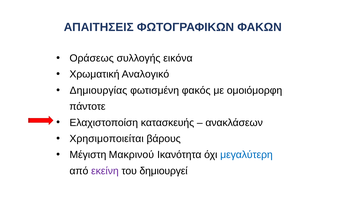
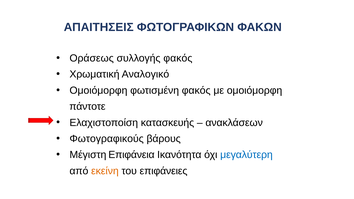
συλλογής εικόνα: εικόνα -> φακός
Δημιουργίας at (98, 90): Δημιουργίας -> Ομοιόμορφη
Χρησιμοποιείται: Χρησιμοποιείται -> Φωτογραφικούς
Μακρινού: Μακρινού -> Επιφάνεια
εκείνη colour: purple -> orange
δημιουργεί: δημιουργεί -> επιφάνειες
